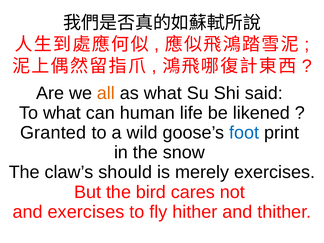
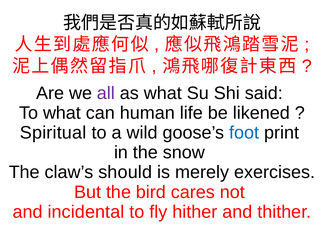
all colour: orange -> purple
Granted: Granted -> Spiritual
and exercises: exercises -> incidental
